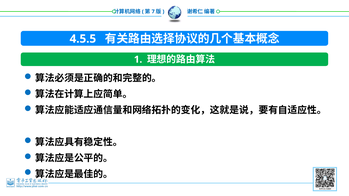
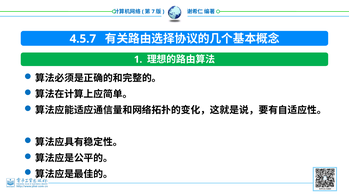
4.5.5: 4.5.5 -> 4.5.7
